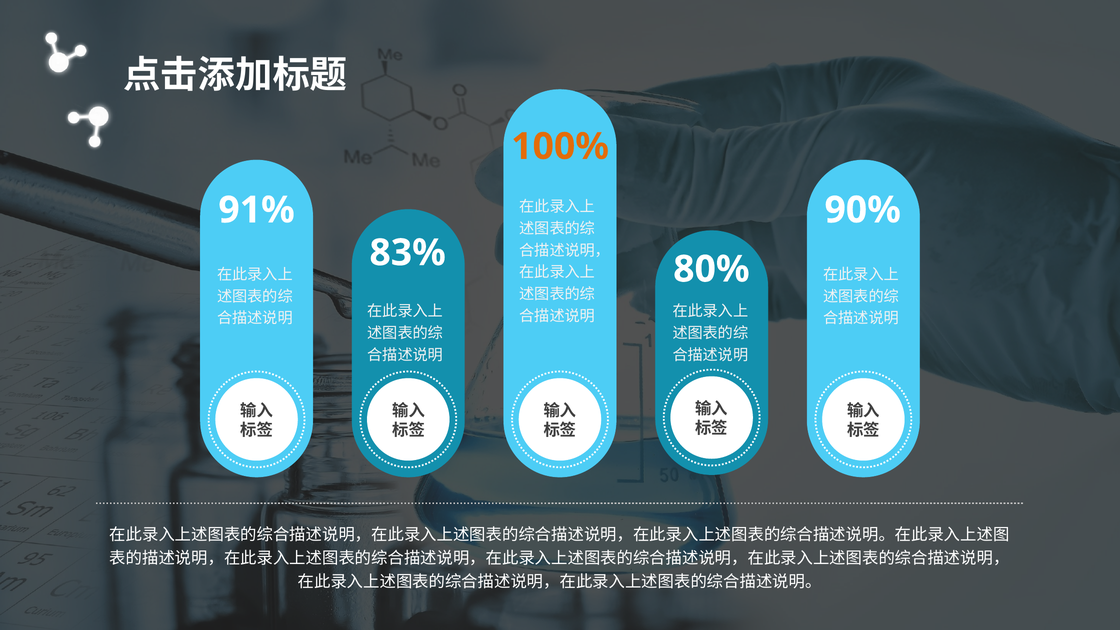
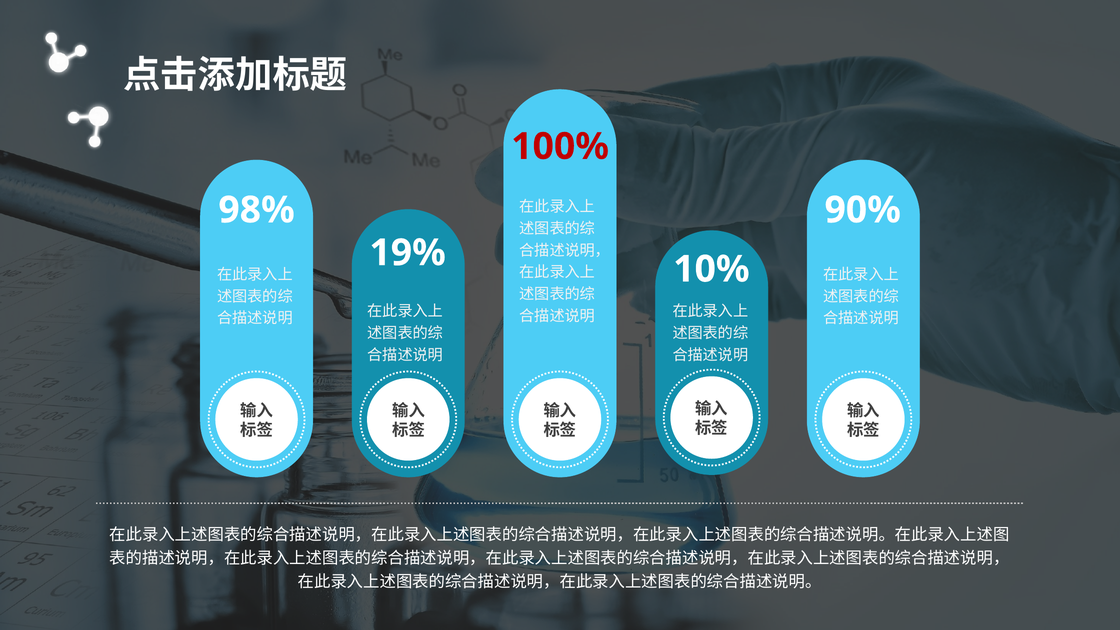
100% colour: orange -> red
91%: 91% -> 98%
83%: 83% -> 19%
80%: 80% -> 10%
